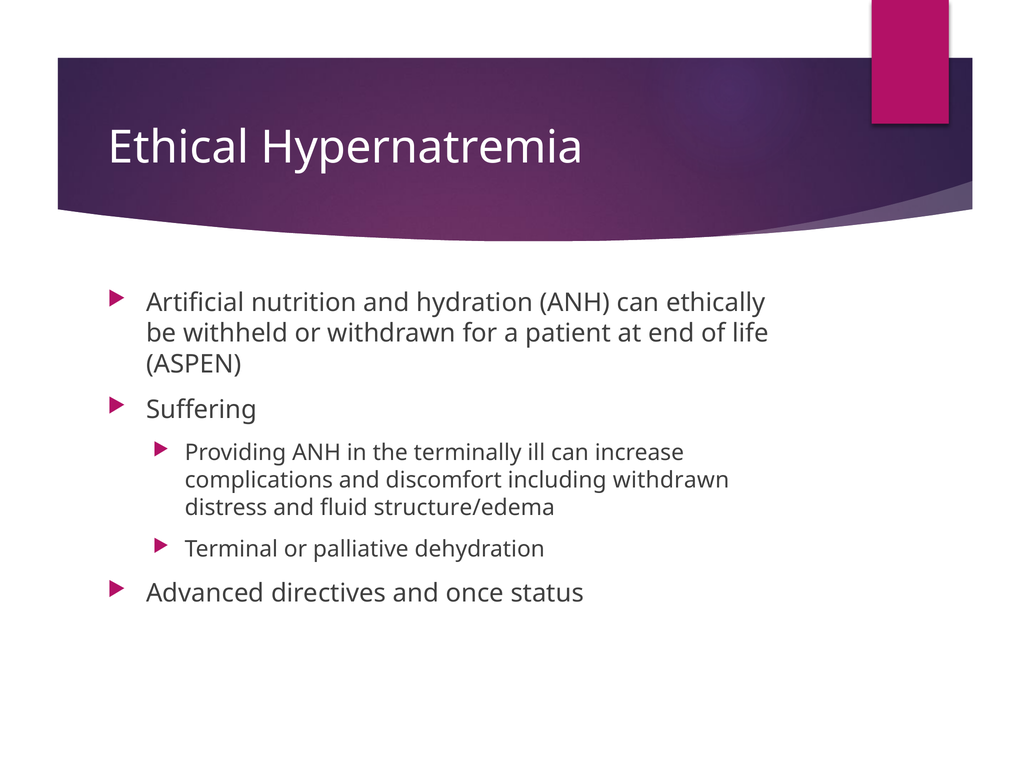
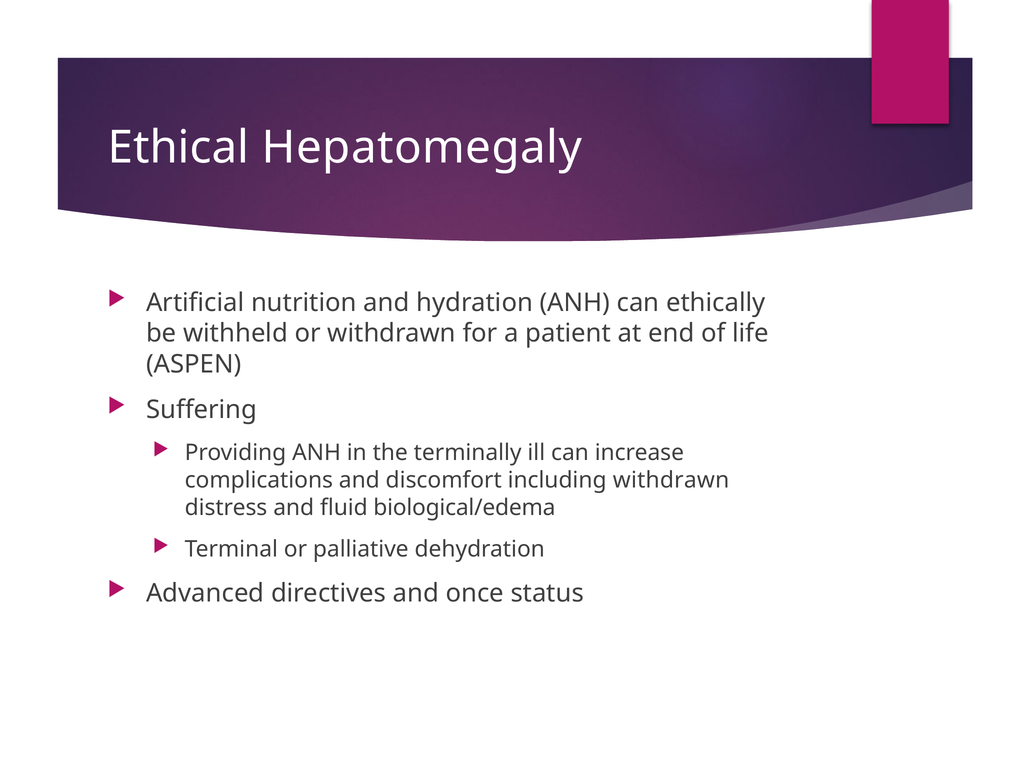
Hypernatremia: Hypernatremia -> Hepatomegaly
structure/edema: structure/edema -> biological/edema
